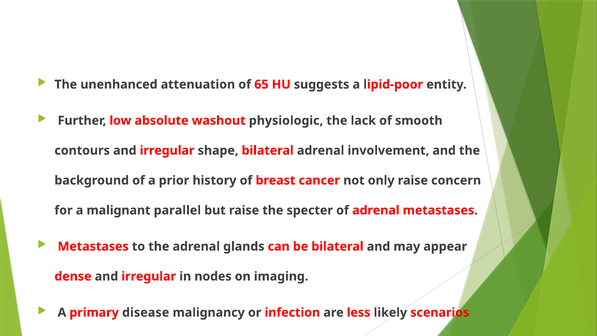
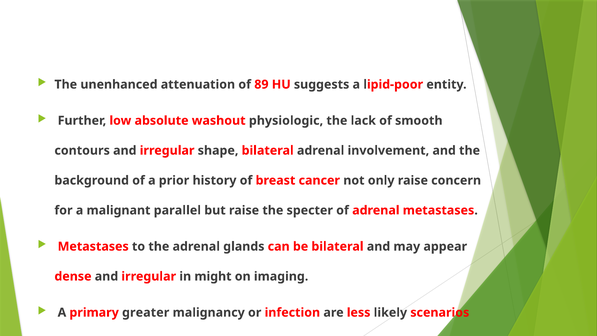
65: 65 -> 89
nodes: nodes -> might
disease: disease -> greater
